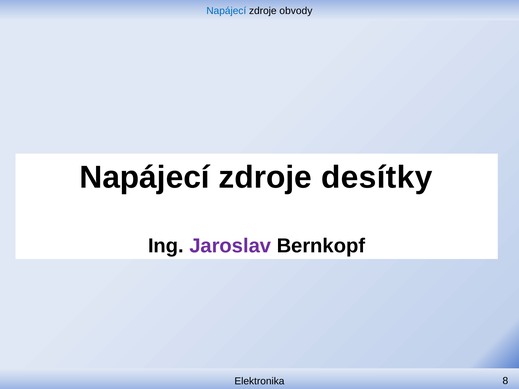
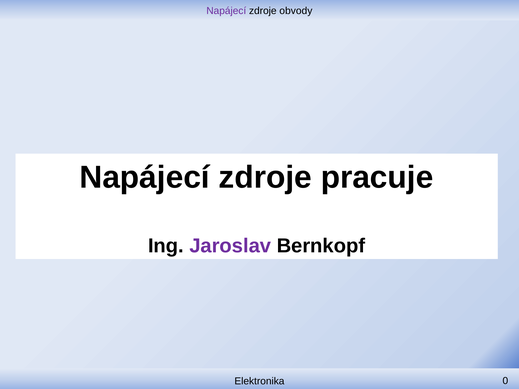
Napájecí at (226, 11) colour: blue -> purple
desítky: desítky -> pracuje
8: 8 -> 0
